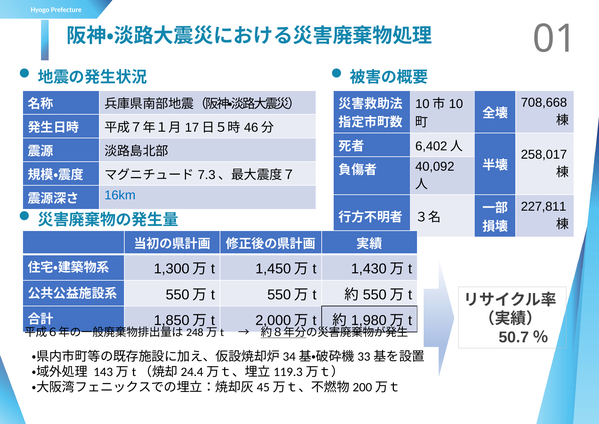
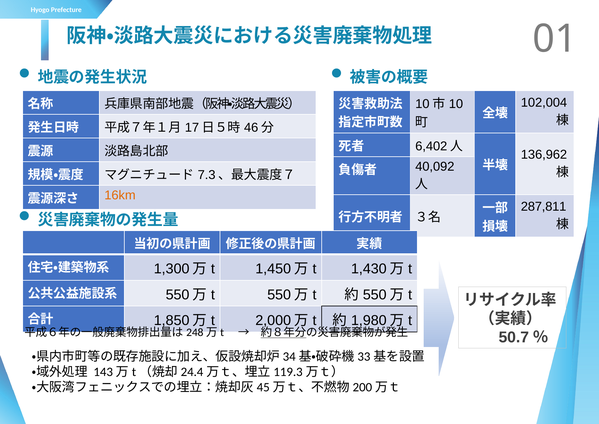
708,668: 708,668 -> 102,004
258,017: 258,017 -> 136,962
16km colour: blue -> orange
227,811: 227,811 -> 287,811
